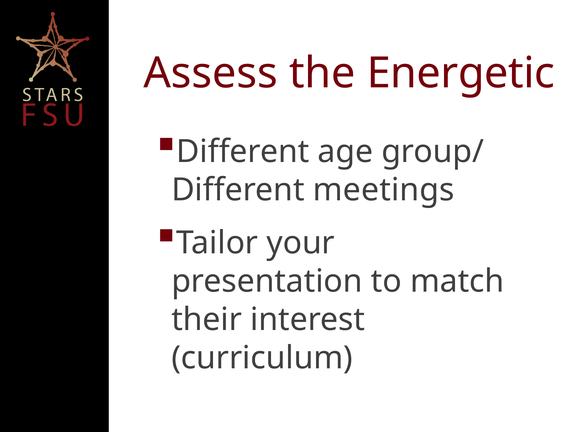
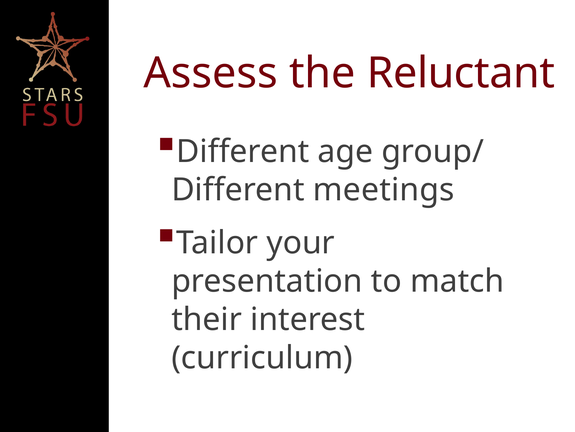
Energetic: Energetic -> Reluctant
